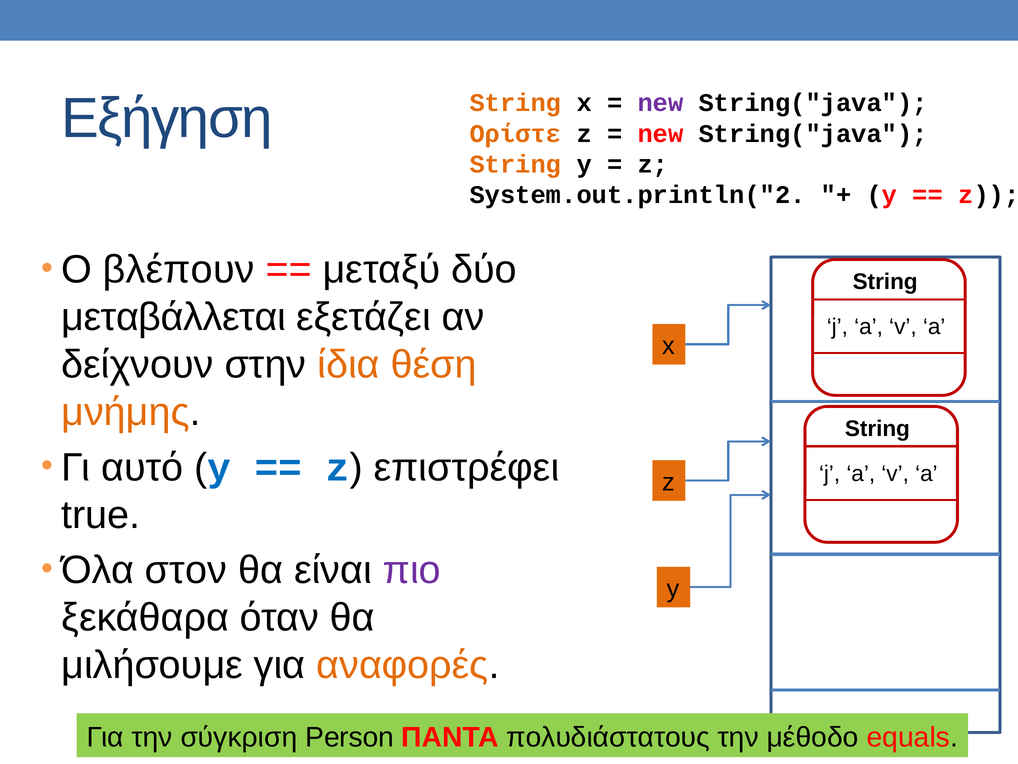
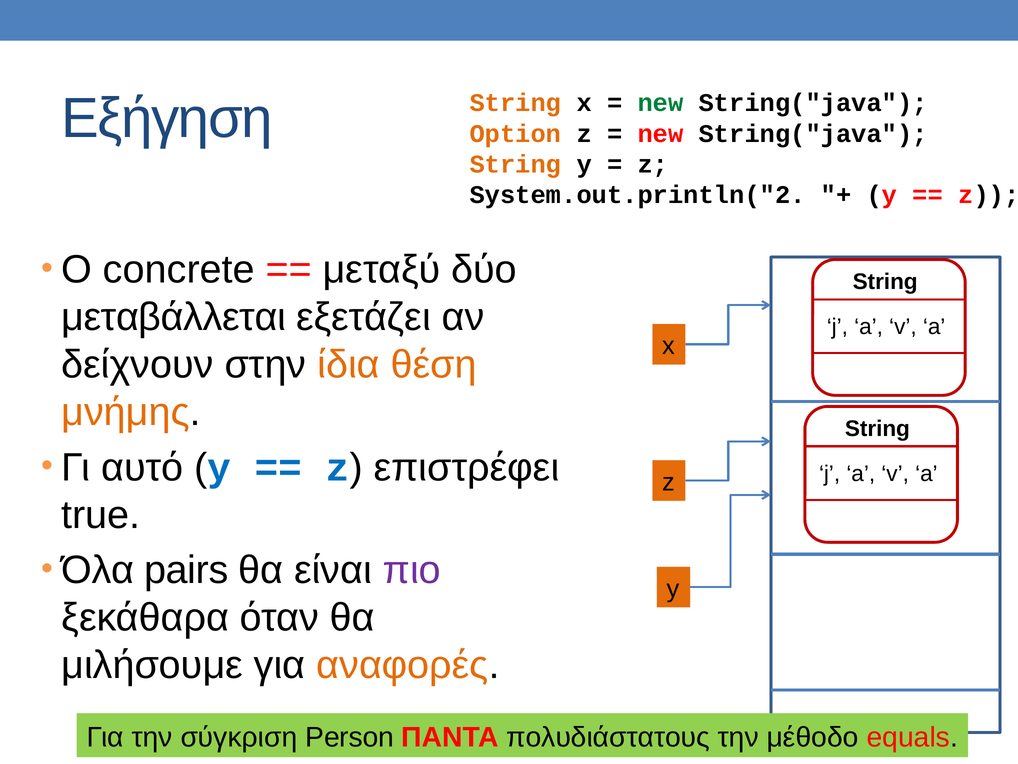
new at (661, 103) colour: purple -> green
Ορίστε: Ορίστε -> Option
βλέπουν: βλέπουν -> concrete
στον: στον -> pairs
